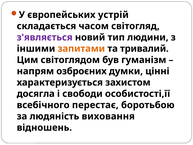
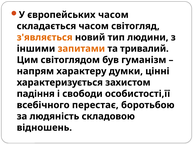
європейських устрій: устрій -> часом
з'являється colour: purple -> orange
озброєних: озброєних -> характеру
досягла: досягла -> падіння
виховання: виховання -> складовою
